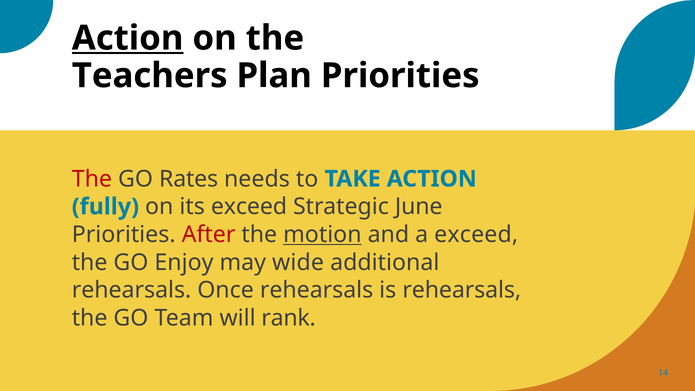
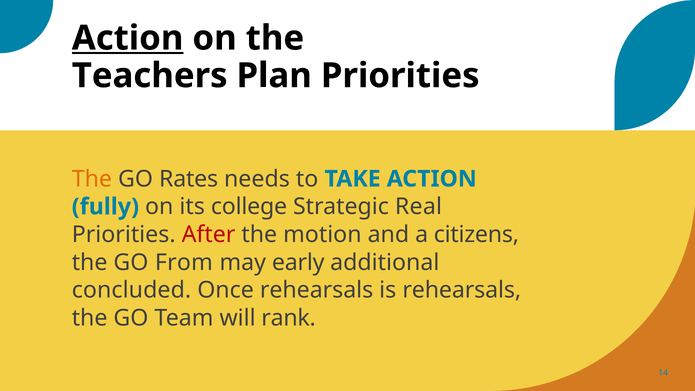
The at (92, 179) colour: red -> orange
its exceed: exceed -> college
June: June -> Real
motion underline: present -> none
a exceed: exceed -> citizens
Enjoy: Enjoy -> From
wide: wide -> early
rehearsals at (132, 290): rehearsals -> concluded
